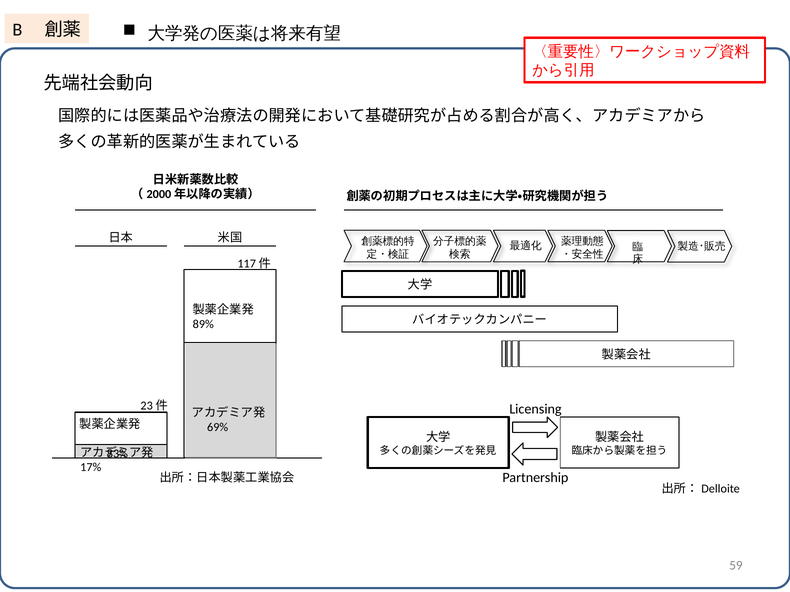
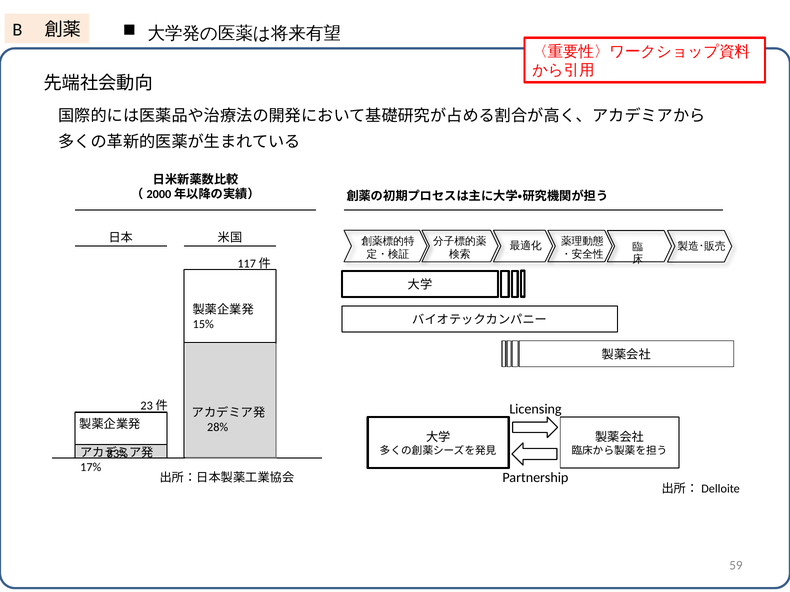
89%: 89% -> 15%
69%: 69% -> 28%
